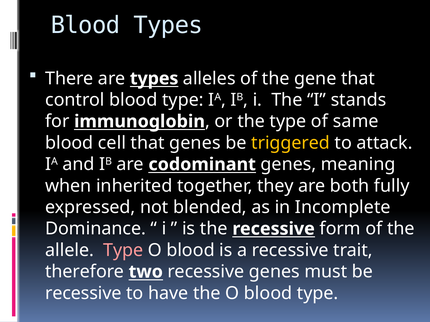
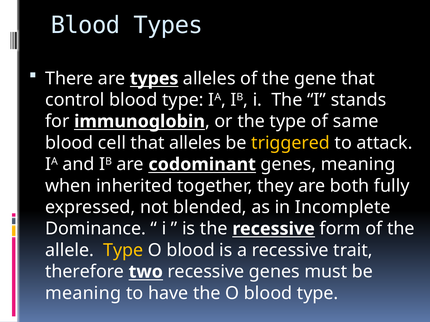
that genes: genes -> alleles
Type at (123, 251) colour: pink -> yellow
recessive at (83, 294): recessive -> meaning
